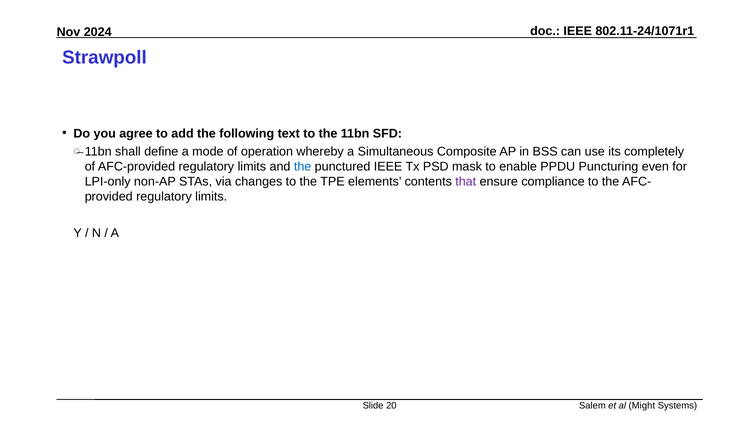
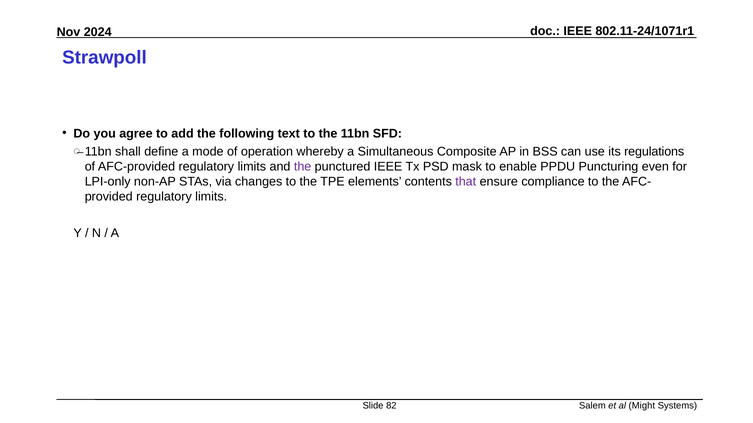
completely: completely -> regulations
the at (303, 167) colour: blue -> purple
20: 20 -> 82
